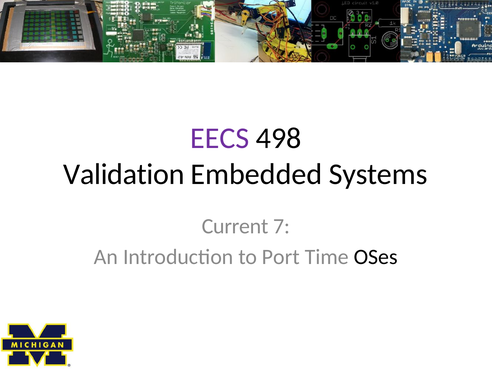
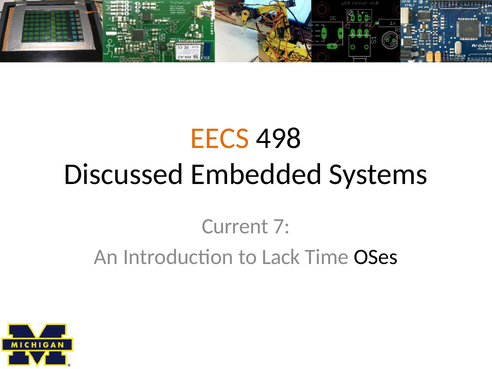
EECS colour: purple -> orange
Validation: Validation -> Discussed
Port: Port -> Lack
